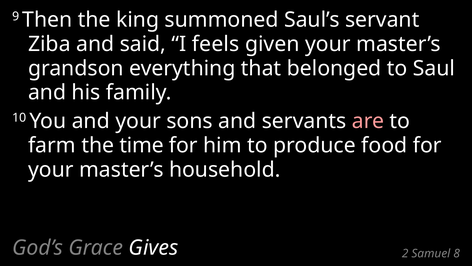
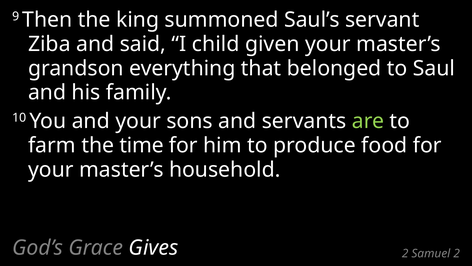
feels: feels -> child
are colour: pink -> light green
Samuel 8: 8 -> 2
